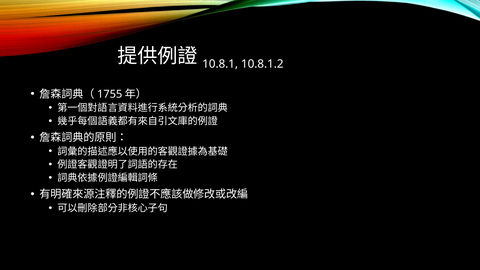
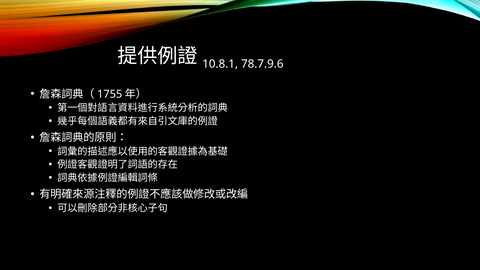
10.8.1.2: 10.8.1.2 -> 78.7.9.6
